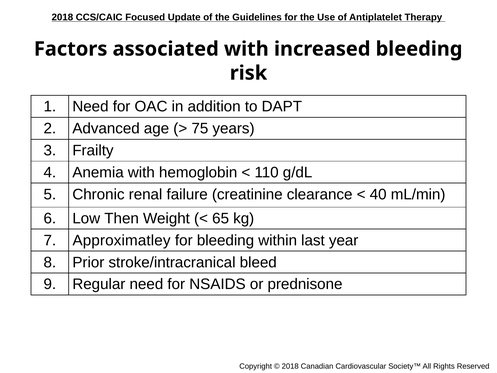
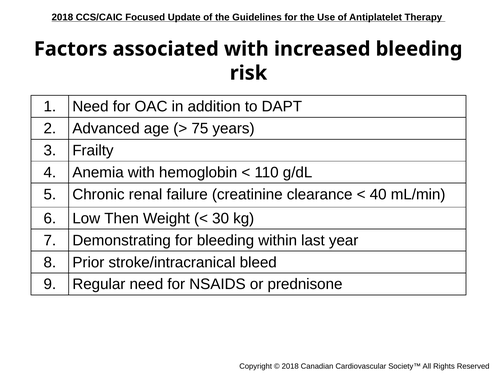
65: 65 -> 30
Approximatley: Approximatley -> Demonstrating
